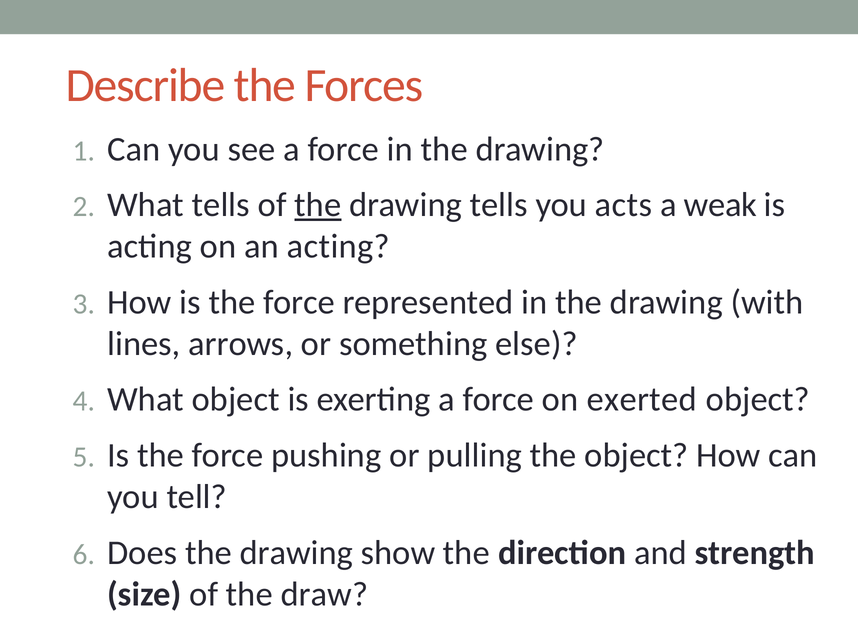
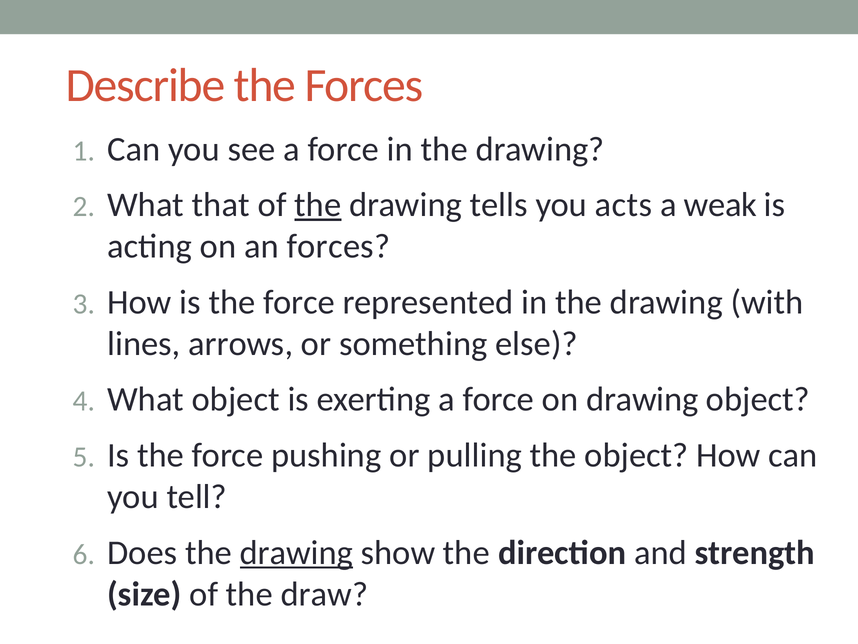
What tells: tells -> that
an acting: acting -> forces
on exerted: exerted -> drawing
drawing at (296, 552) underline: none -> present
